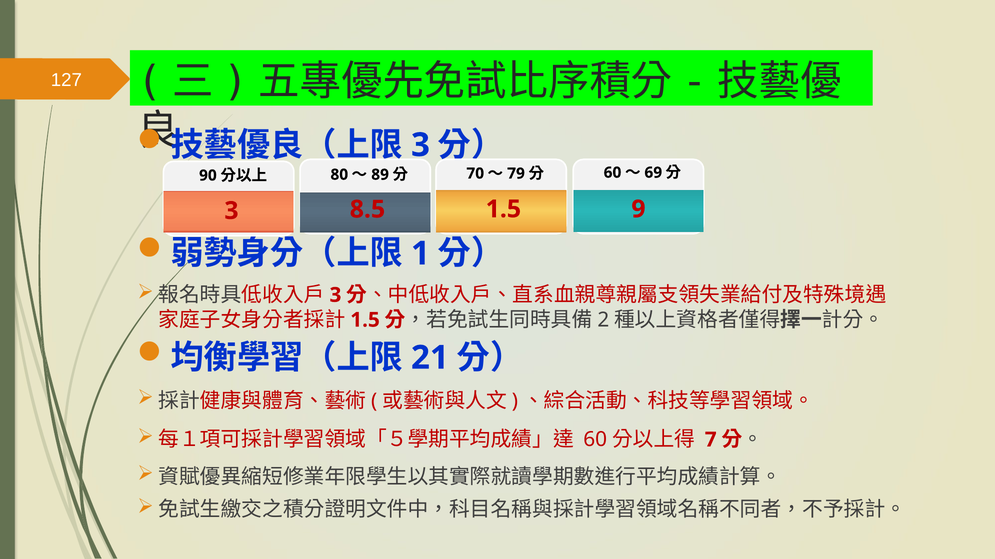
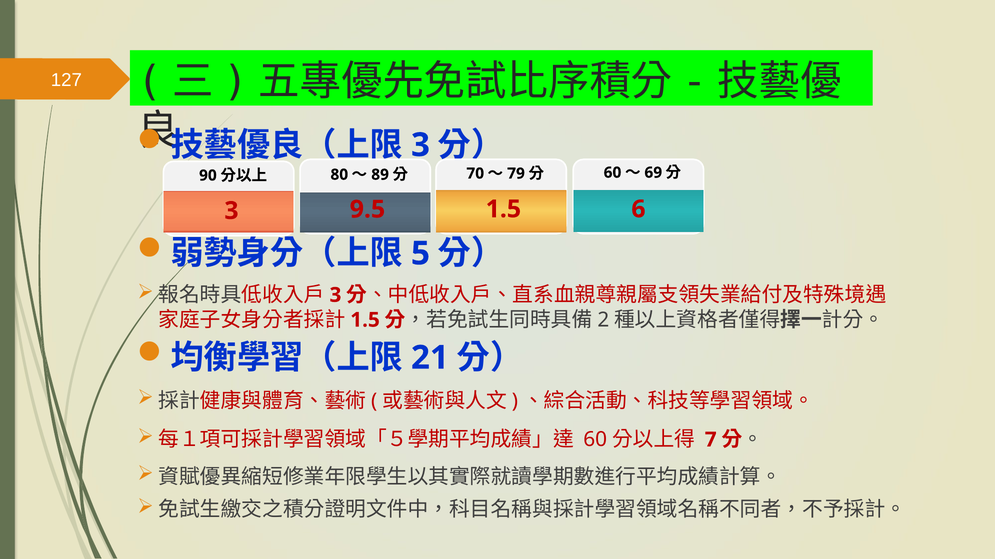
8.5: 8.5 -> 9.5
9: 9 -> 6
1: 1 -> 5
